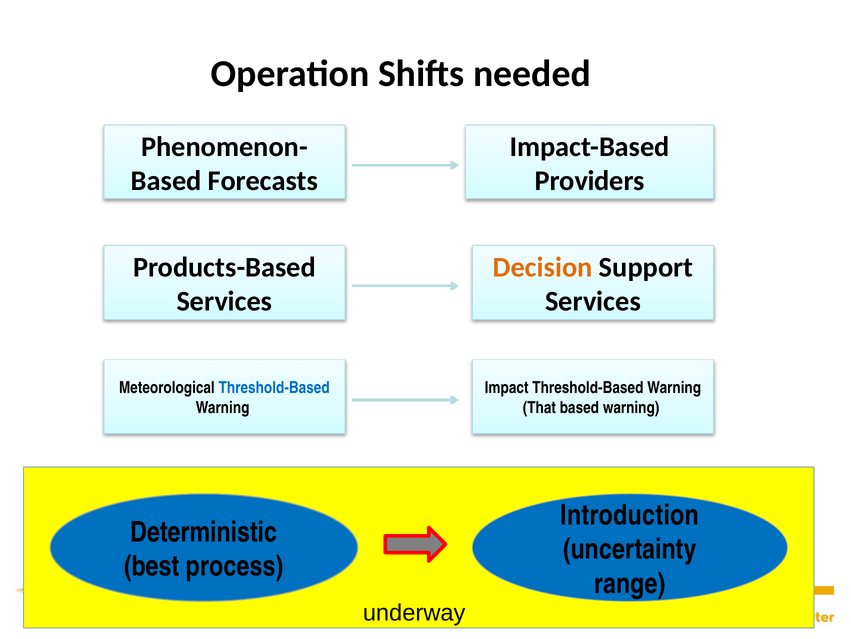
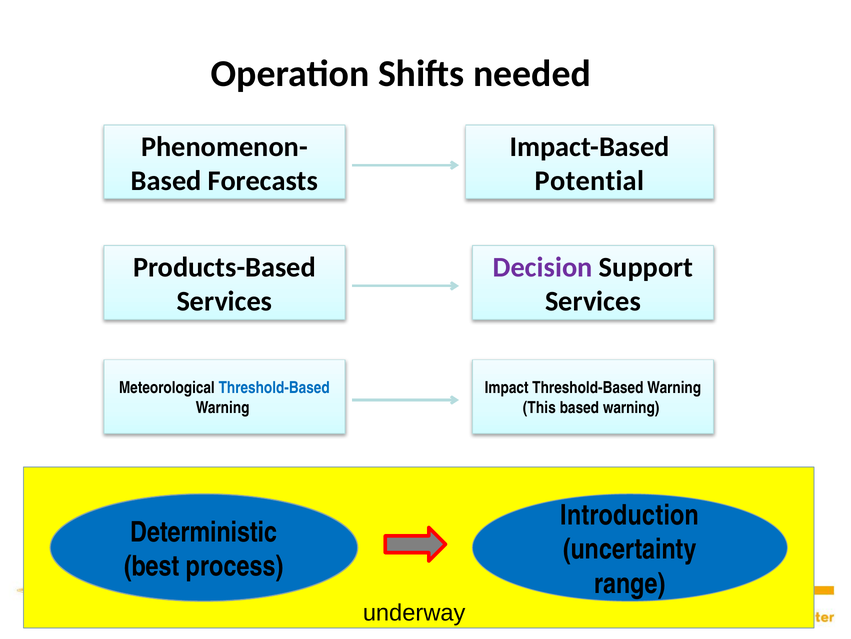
Providers: Providers -> Potential
Decision colour: orange -> purple
That: That -> This
